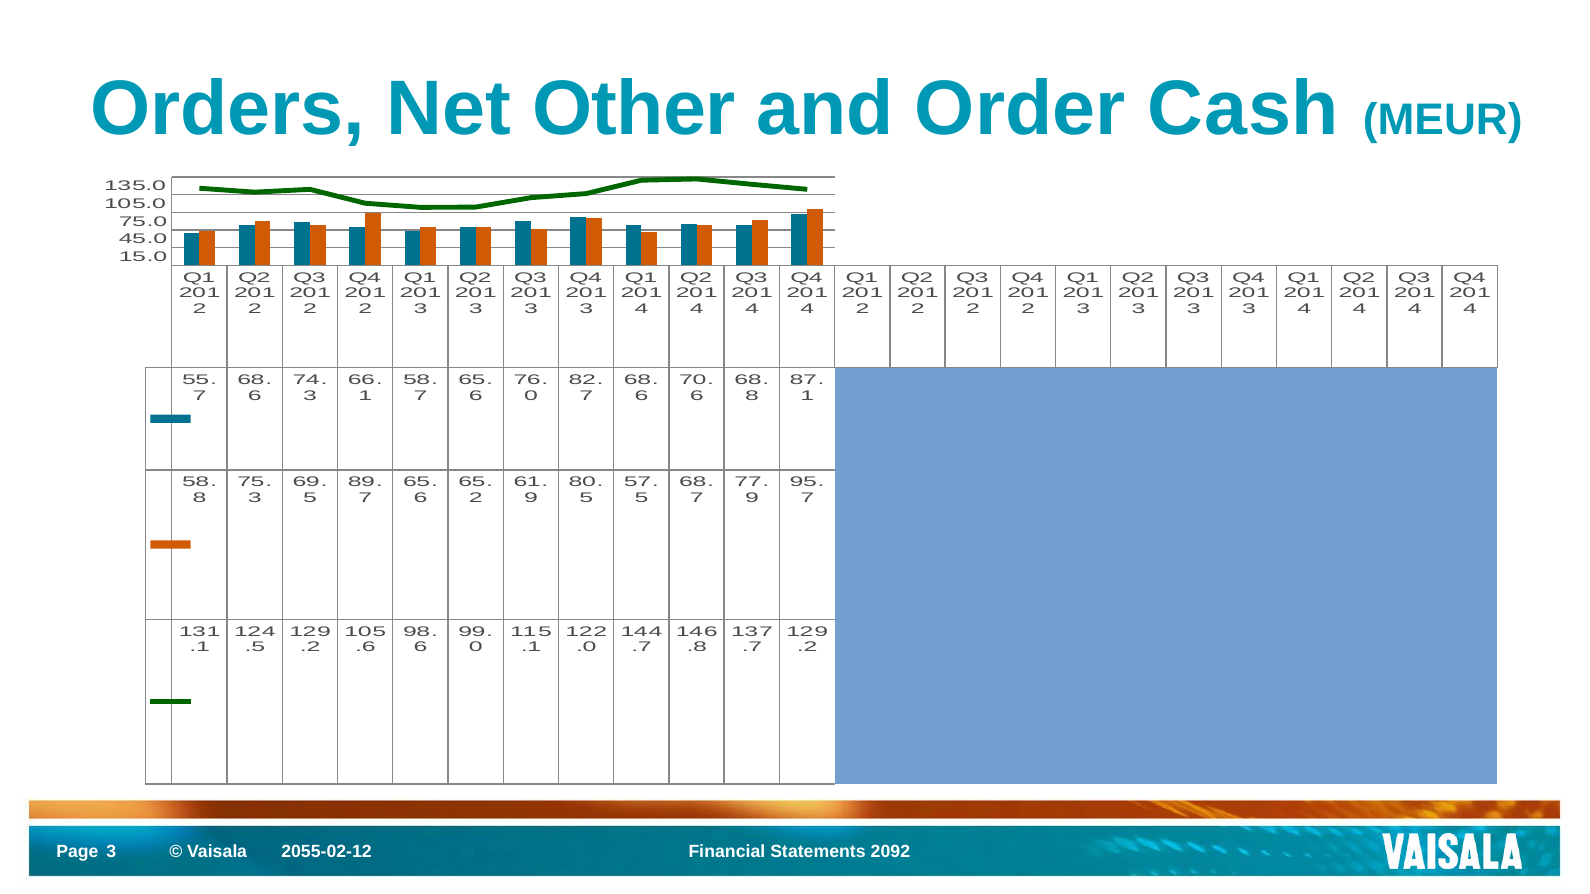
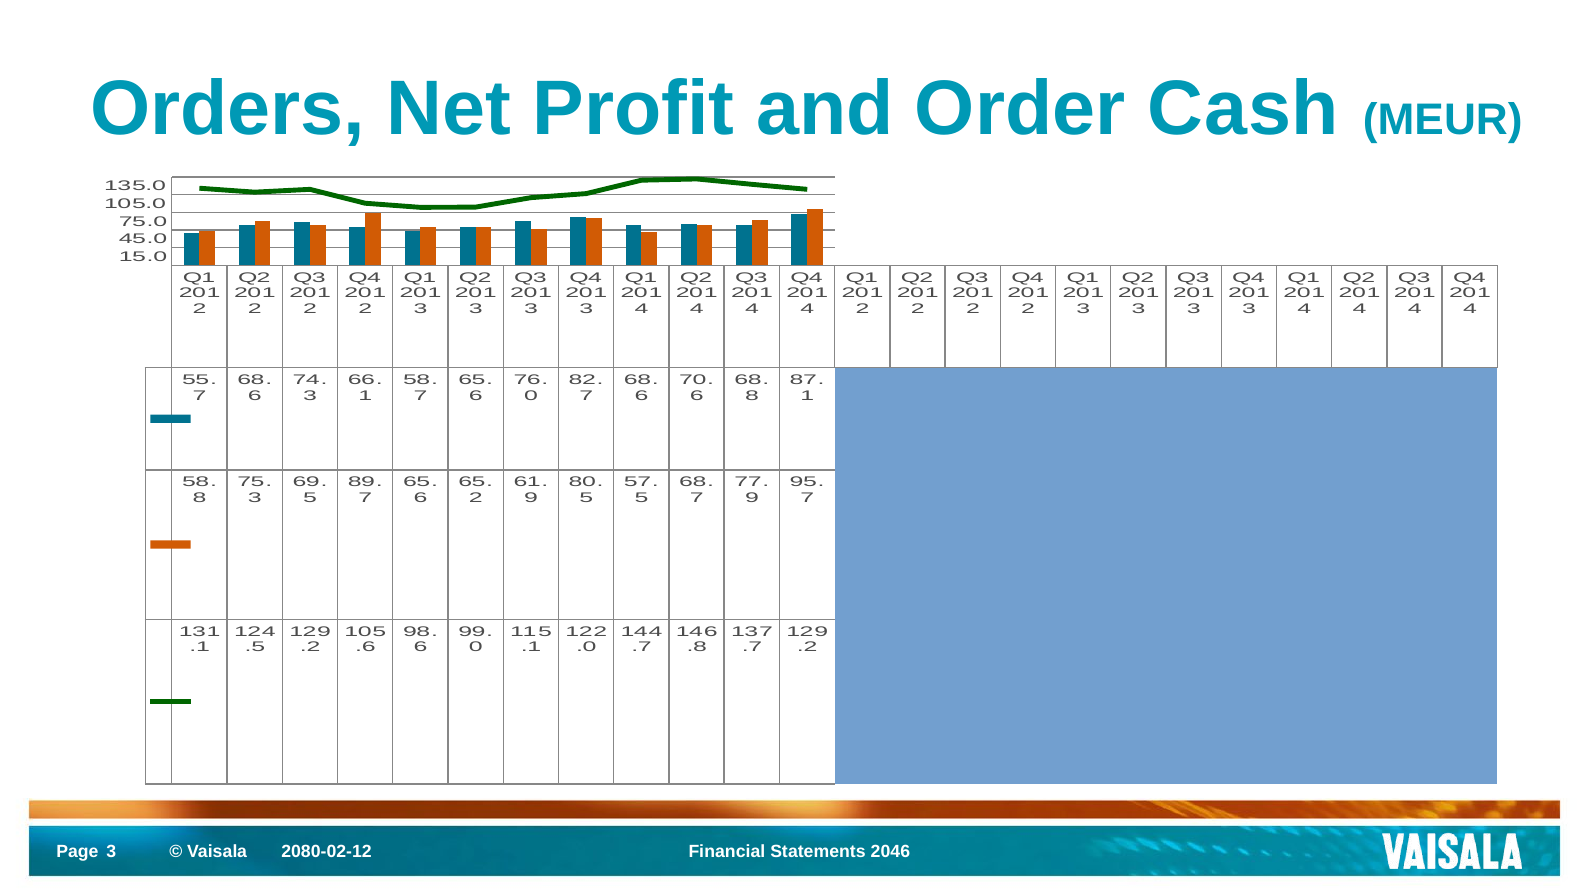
Other: Other -> Profit
2055-02-12: 2055-02-12 -> 2080-02-12
2092: 2092 -> 2046
